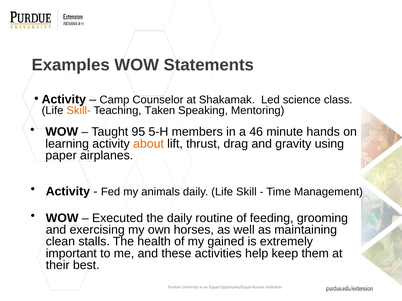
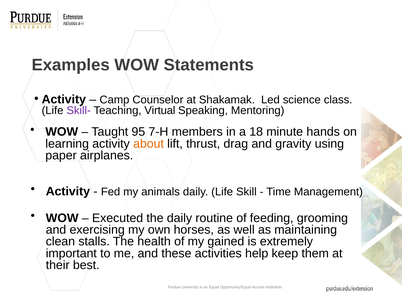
Skill- colour: orange -> purple
Taken: Taken -> Virtual
5-H: 5-H -> 7-H
46: 46 -> 18
